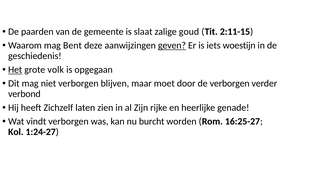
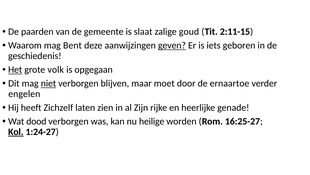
woestijn: woestijn -> geboren
niet underline: none -> present
de verborgen: verborgen -> ernaartoe
verbond: verbond -> engelen
vindt: vindt -> dood
burcht: burcht -> heilige
Kol underline: none -> present
